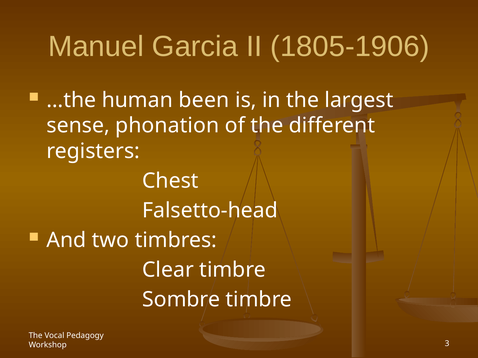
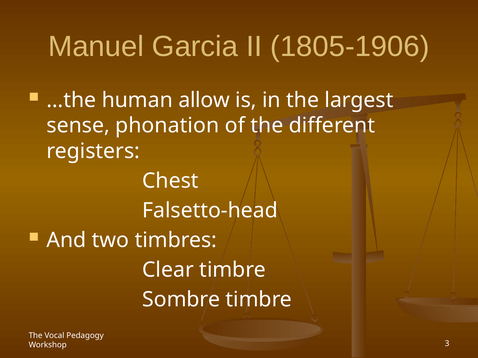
been: been -> allow
